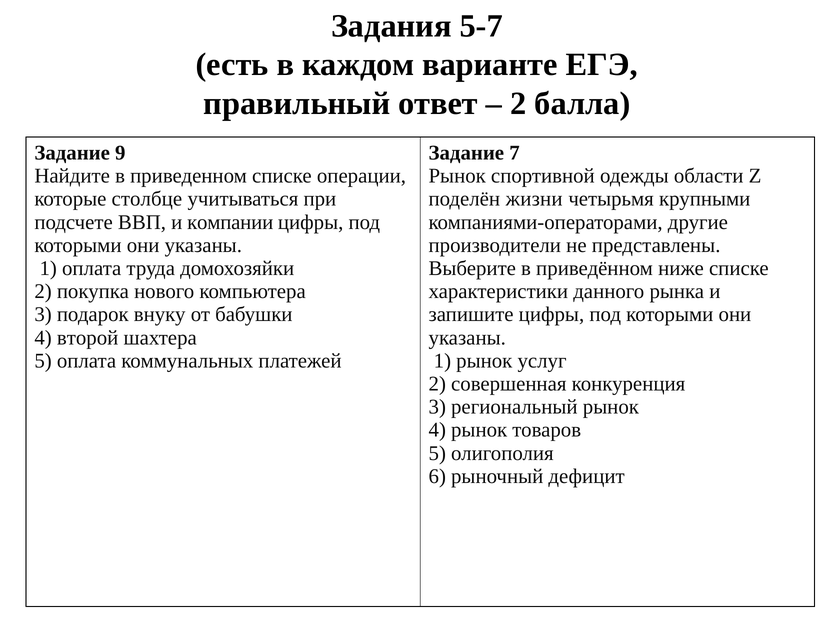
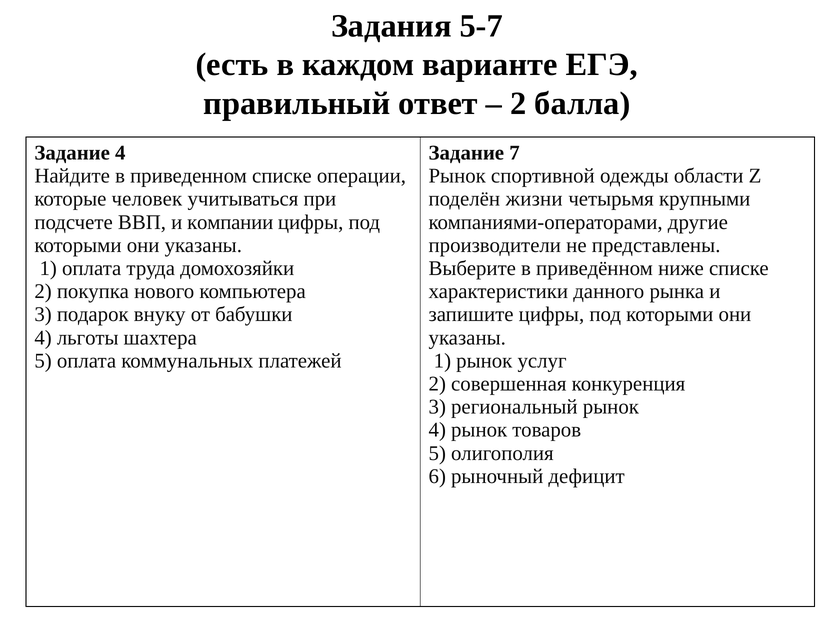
Задание 9: 9 -> 4
столбце: столбце -> человек
второй: второй -> льготы
